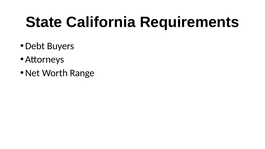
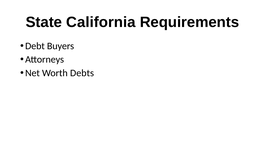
Range: Range -> Debts
